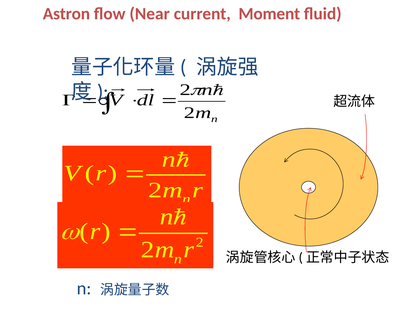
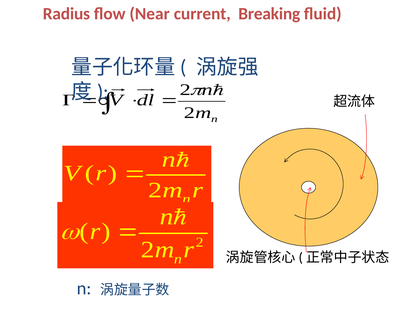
Astron: Astron -> Radius
Moment: Moment -> Breaking
